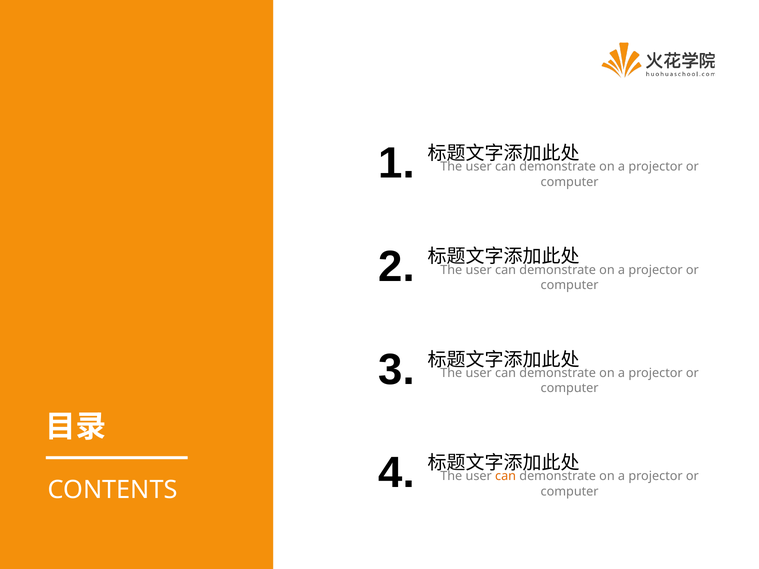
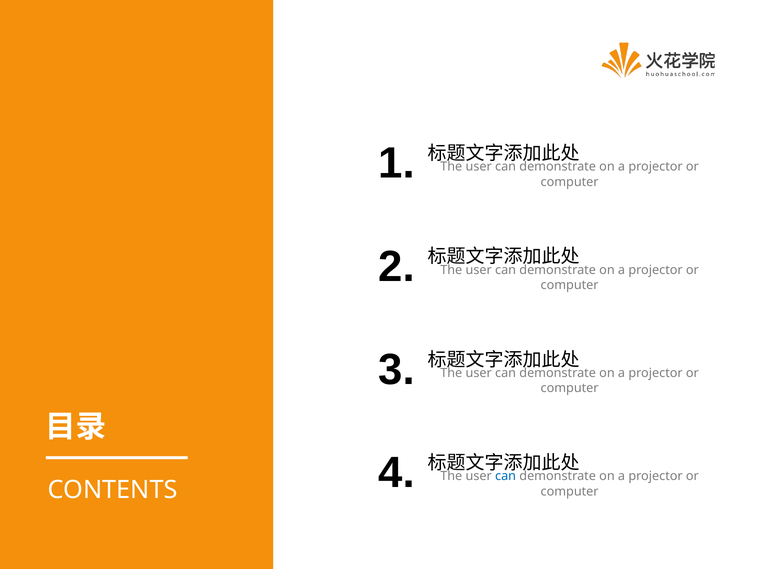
can at (506, 476) colour: orange -> blue
